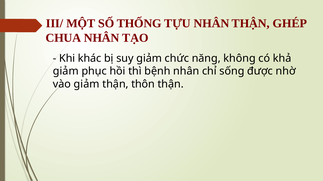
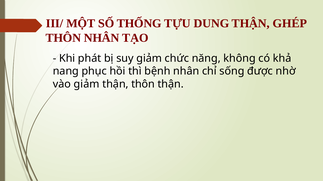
TỰU NHÂN: NHÂN -> DUNG
CHUA at (63, 38): CHUA -> THÔN
khác: khác -> phát
giảm at (66, 71): giảm -> nang
